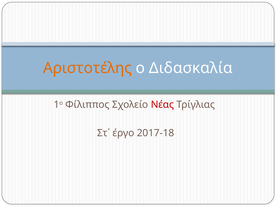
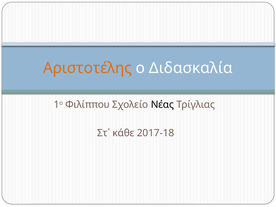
Φίλιππος: Φίλιππος -> Φιλίππου
Νέας colour: red -> black
έργο: έργο -> κάθε
